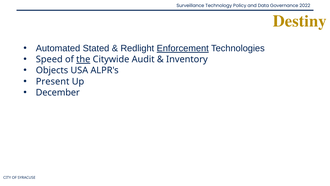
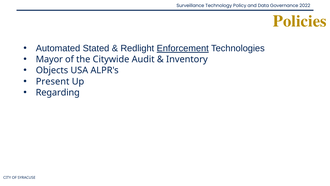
Destiny: Destiny -> Policies
Speed: Speed -> Mayor
the underline: present -> none
December: December -> Regarding
